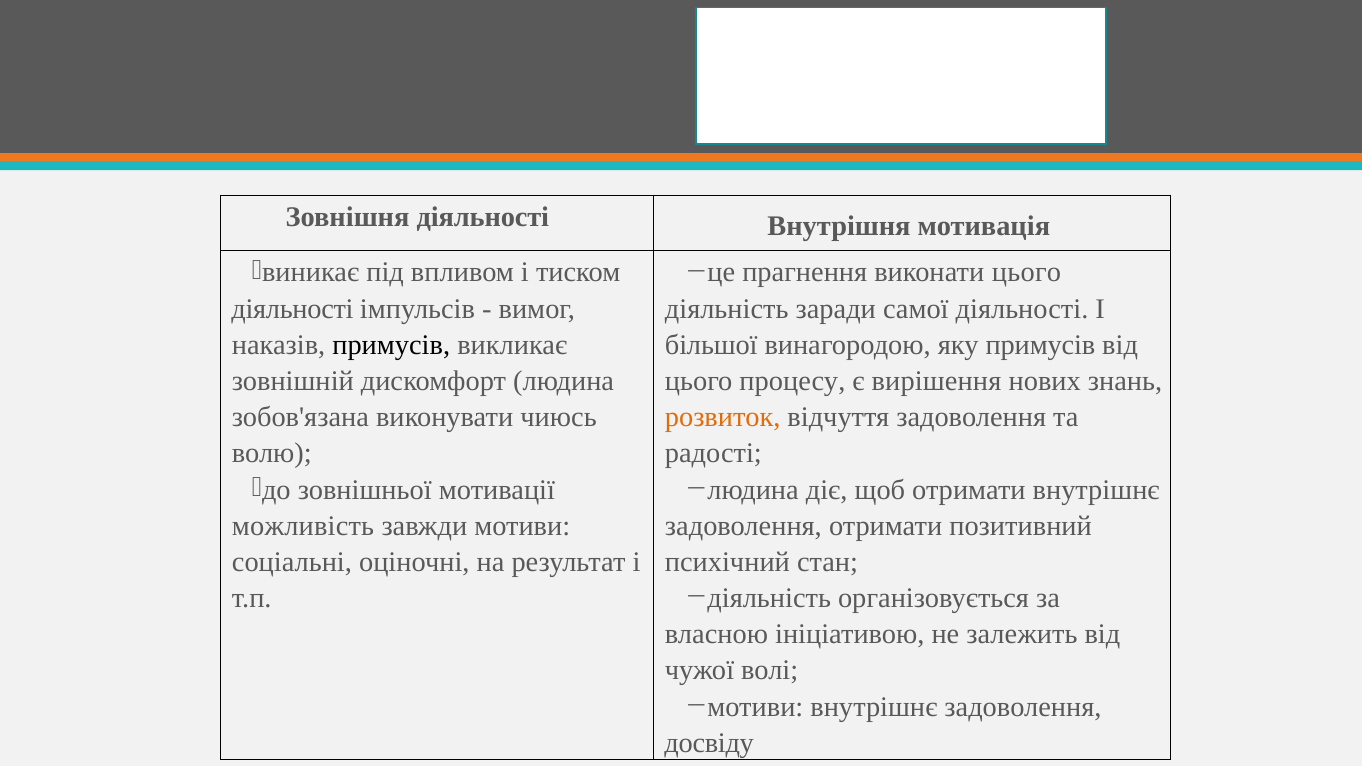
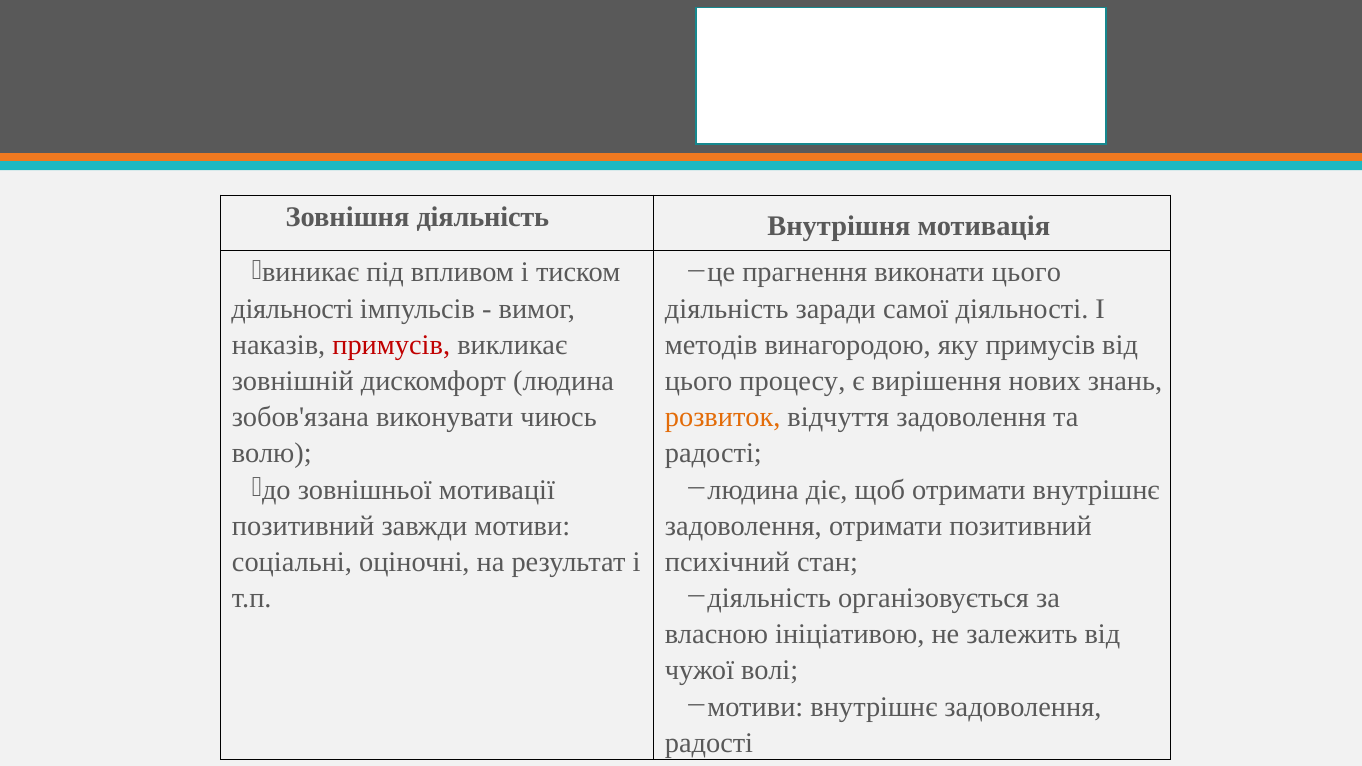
Зовнішня діяльності: діяльності -> діяльність
примусів at (391, 345) colour: black -> red
більшої: більшої -> методів
можливість at (303, 526): можливість -> позитивний
досвіду at (709, 743): досвіду -> радості
